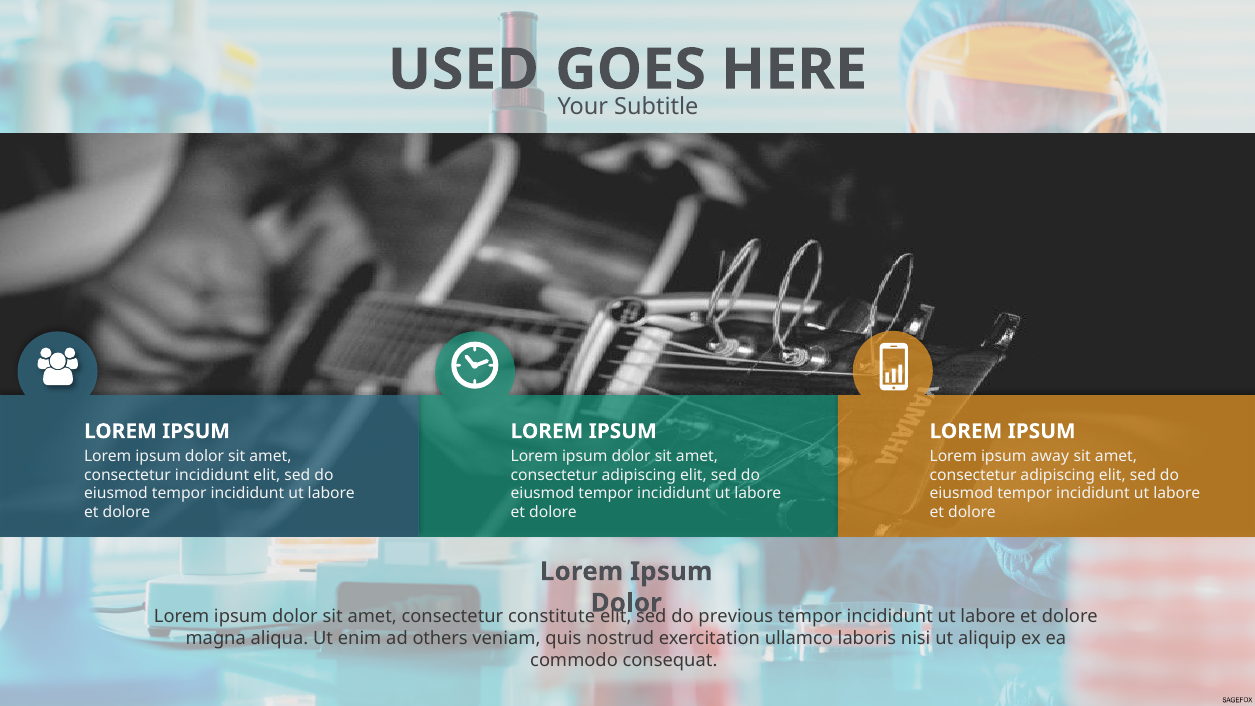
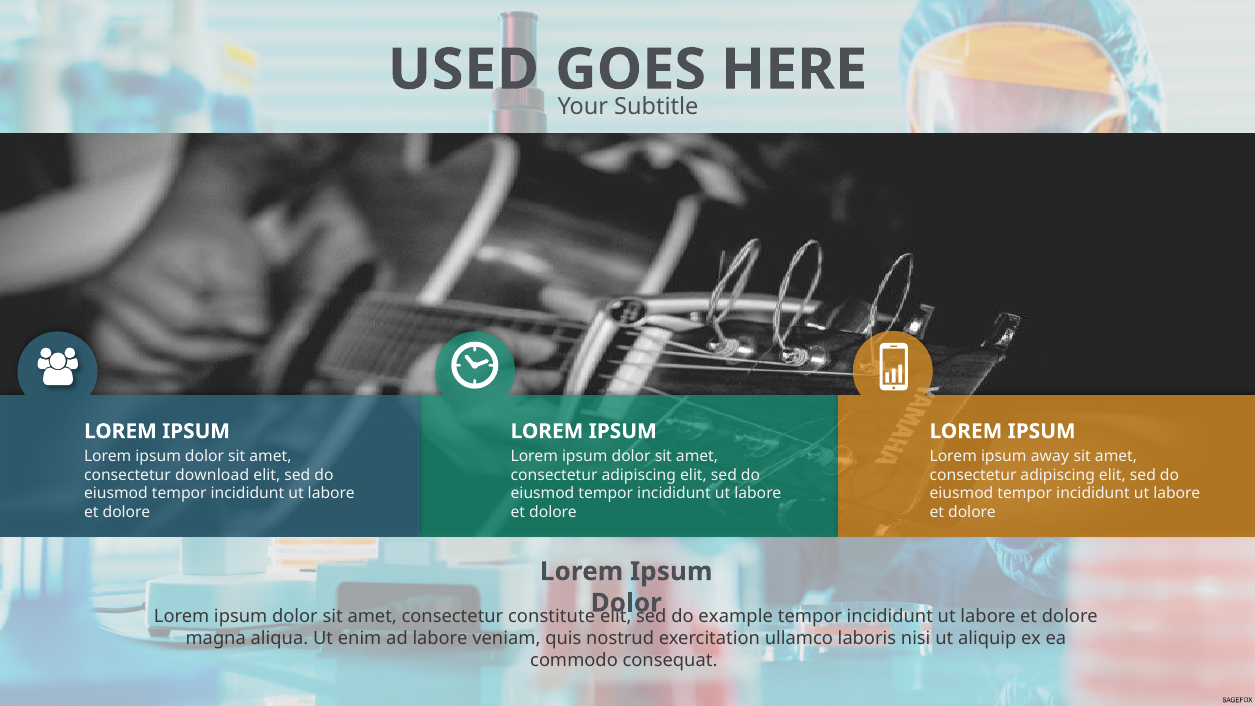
consectetur incididunt: incididunt -> download
previous: previous -> example
ad others: others -> labore
